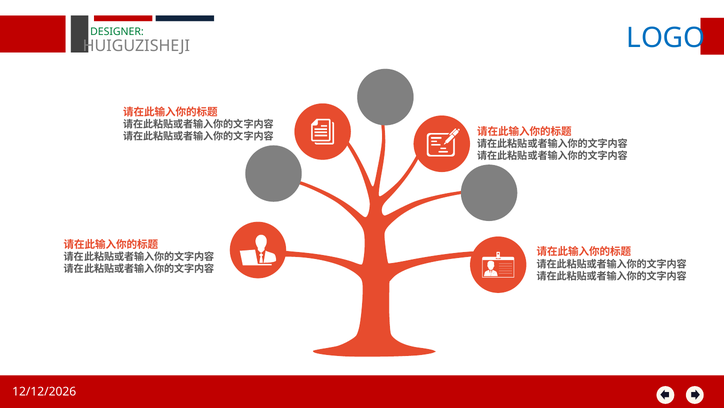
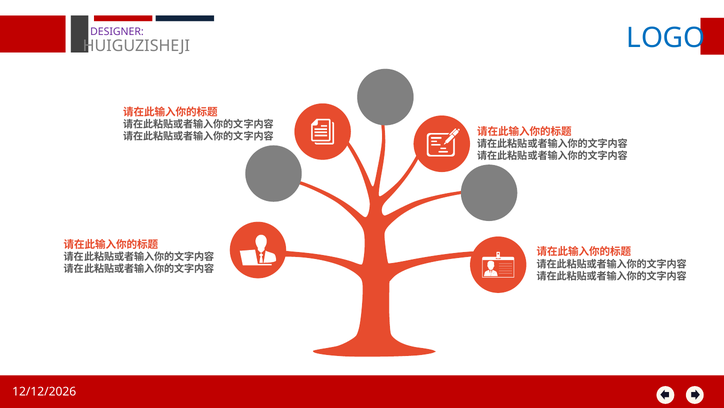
DESIGNER colour: green -> purple
